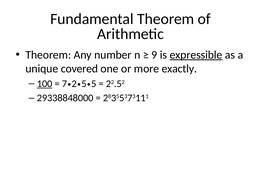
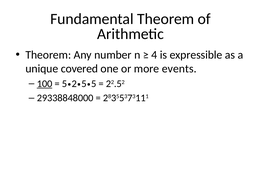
9: 9 -> 4
expressible underline: present -> none
exactly: exactly -> events
7 at (64, 84): 7 -> 5
